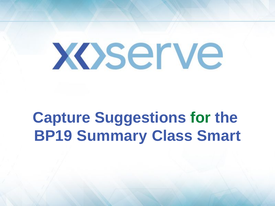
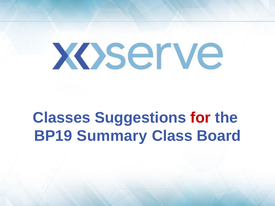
Capture: Capture -> Classes
for colour: green -> red
Smart: Smart -> Board
